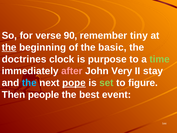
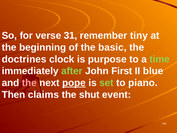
90: 90 -> 31
the at (9, 47) underline: present -> none
after colour: pink -> light green
Very: Very -> First
stay: stay -> blue
the at (29, 83) colour: light blue -> pink
figure: figure -> piano
people: people -> claims
best: best -> shut
